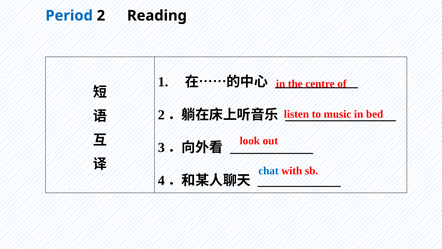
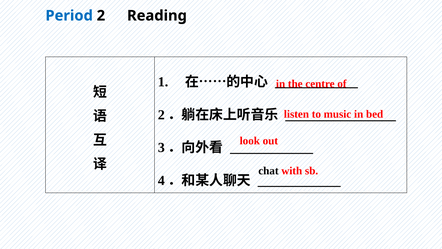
chat colour: blue -> black
